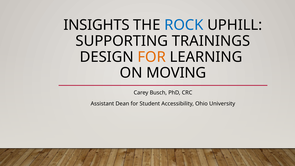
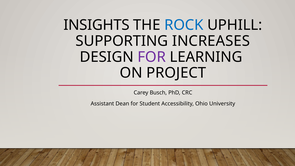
TRAININGS: TRAININGS -> INCREASES
FOR at (152, 57) colour: orange -> purple
MOVING: MOVING -> PROJECT
